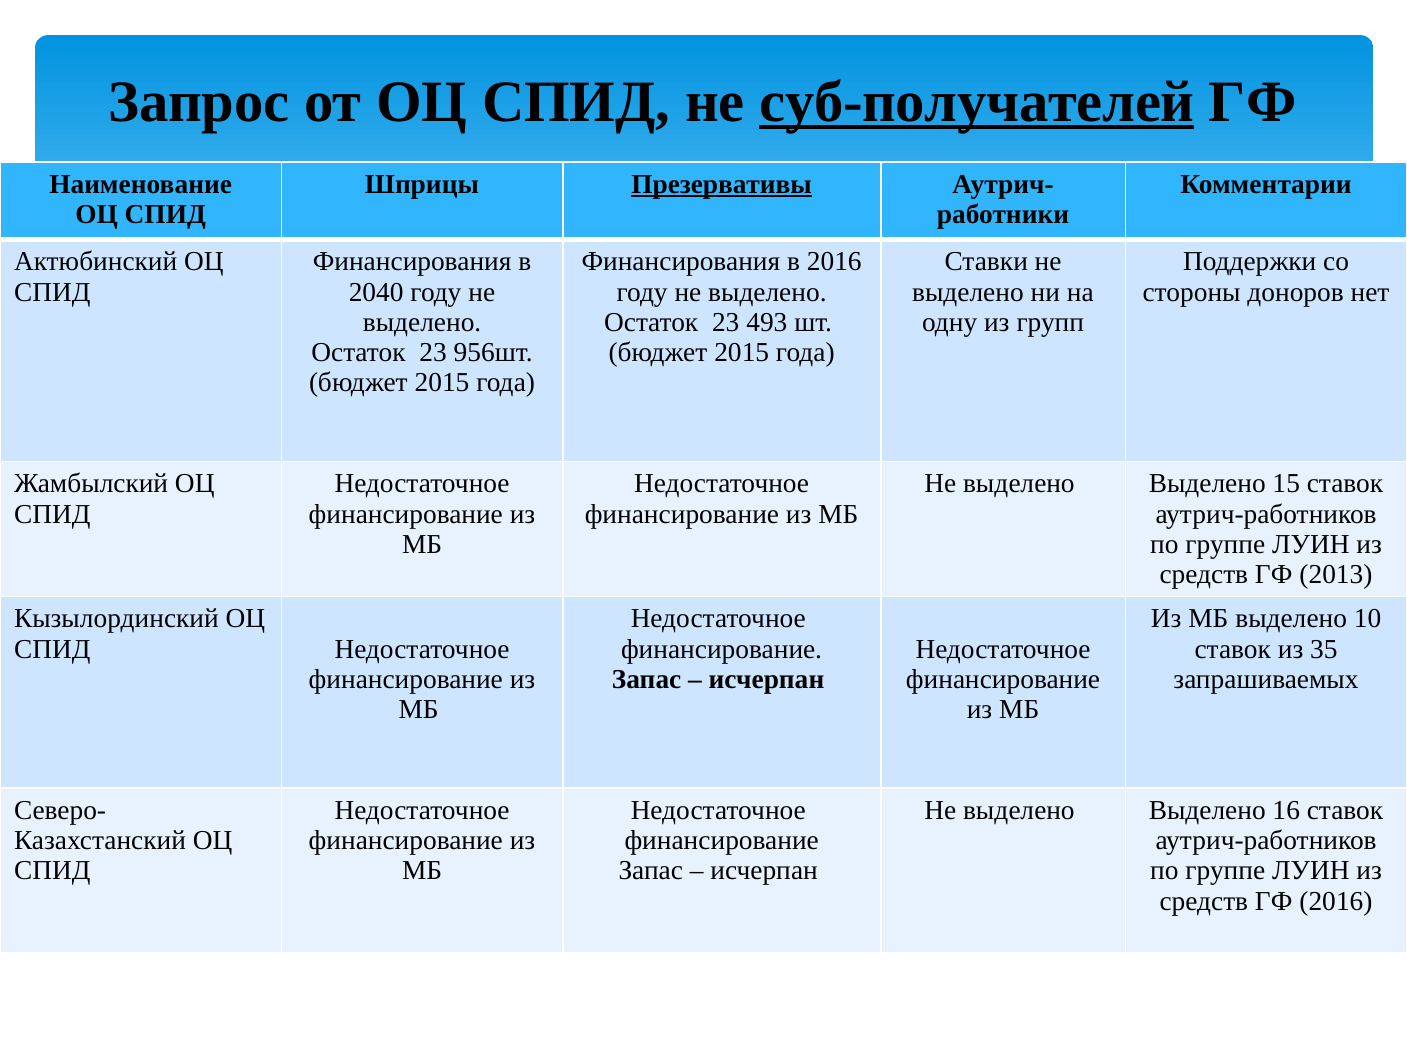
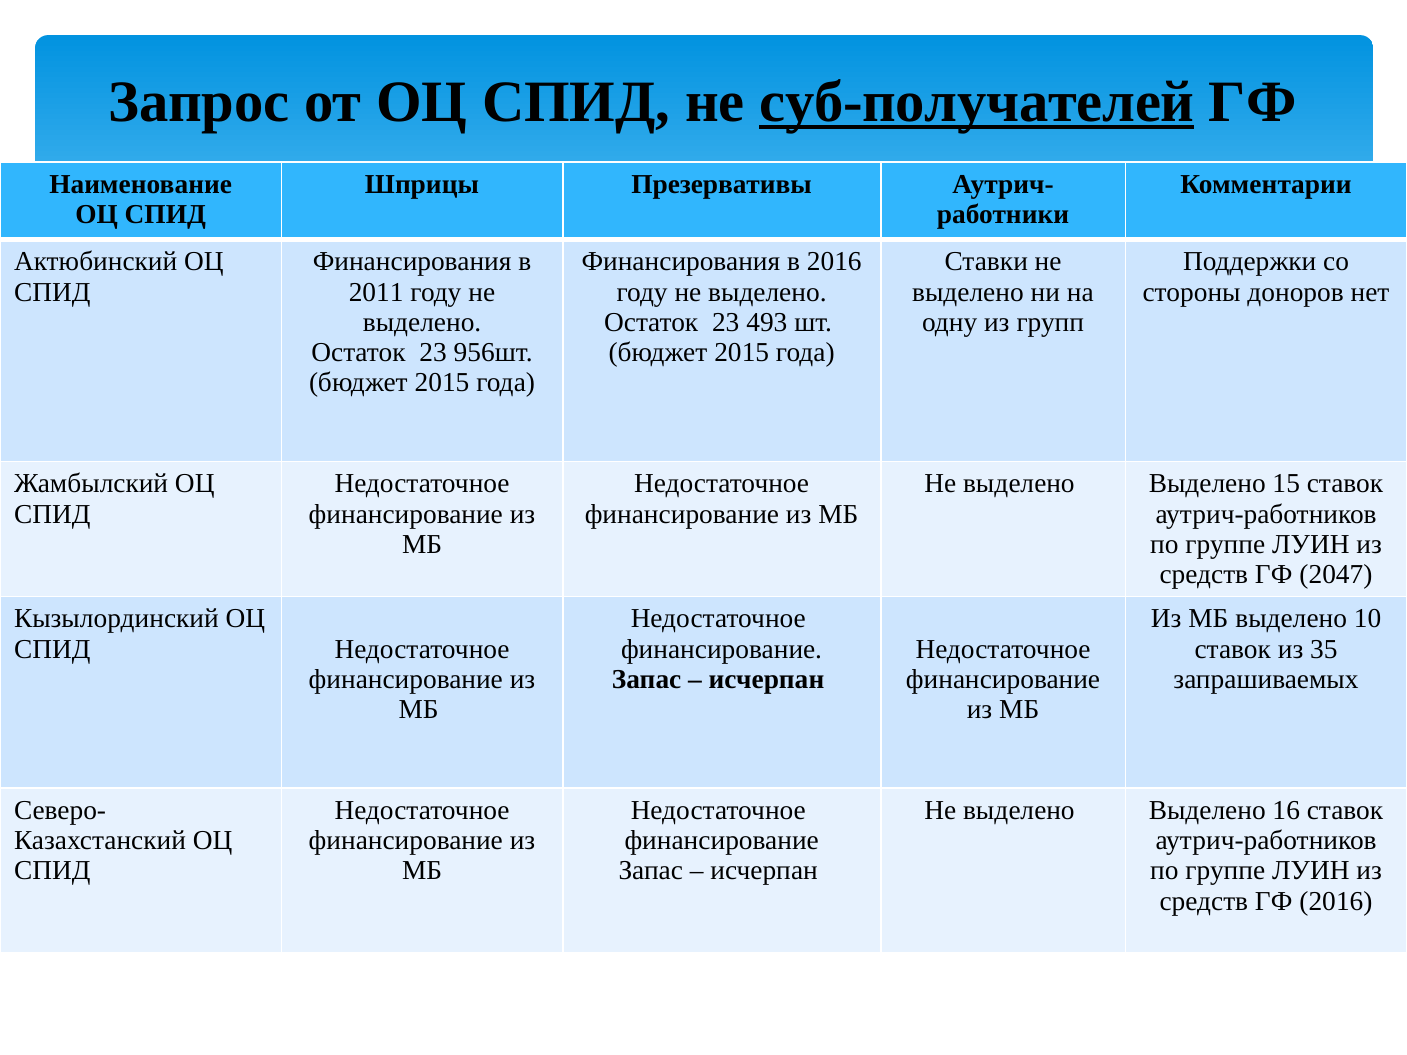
Презервативы underline: present -> none
2040: 2040 -> 2011
2013: 2013 -> 2047
